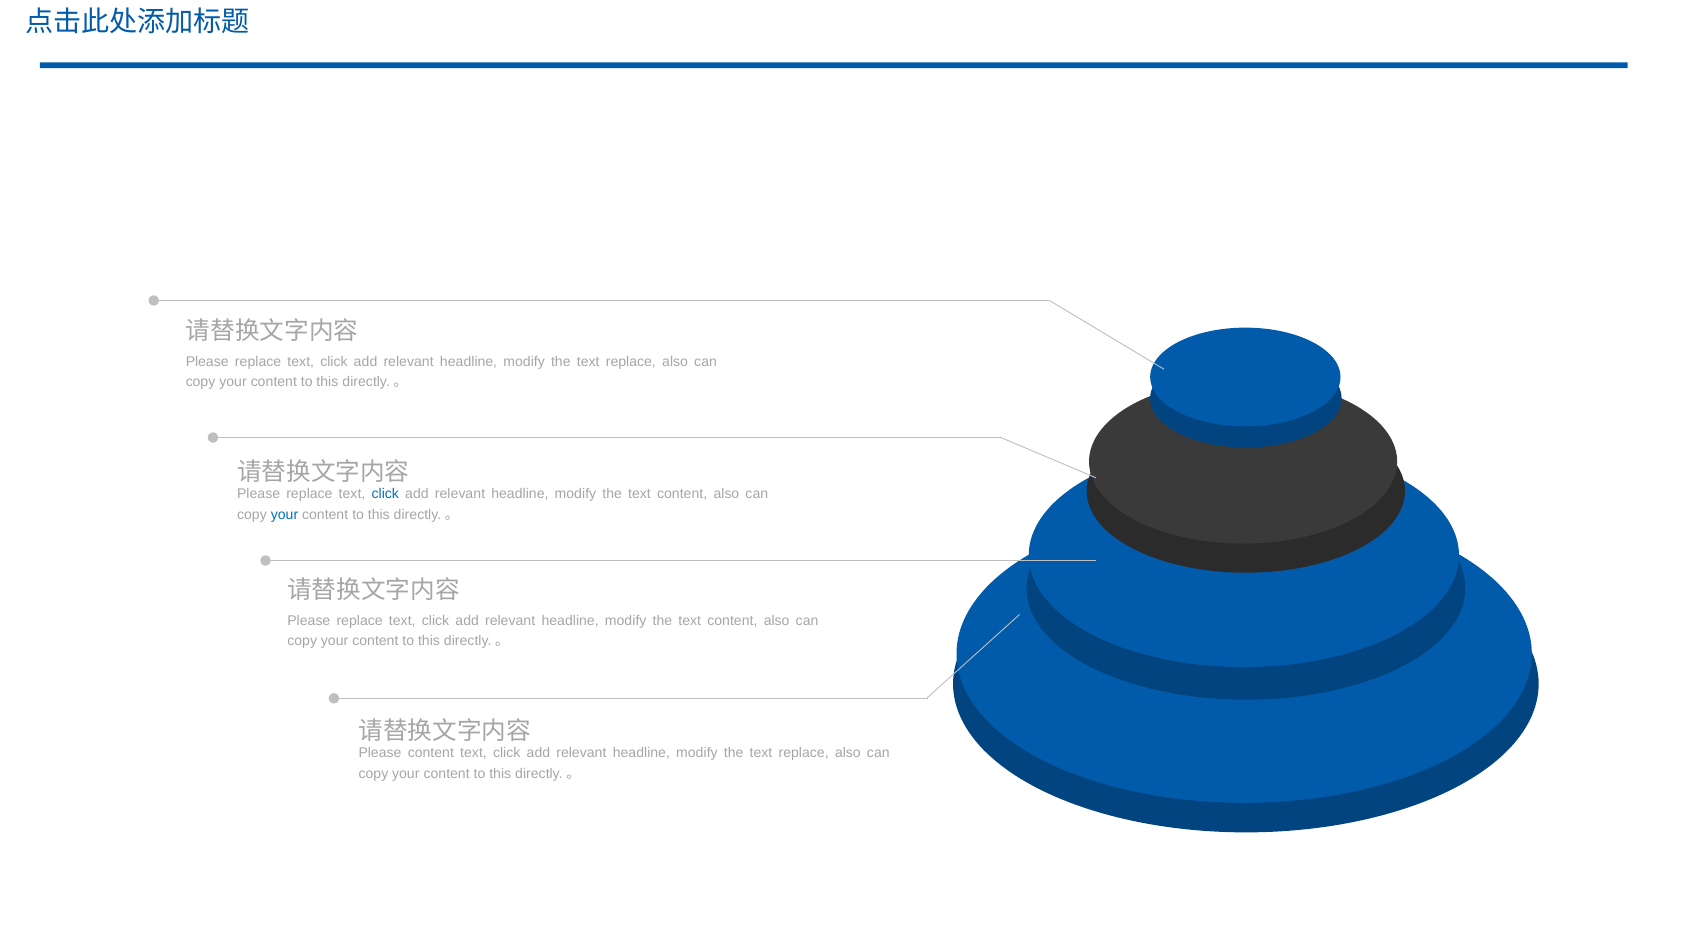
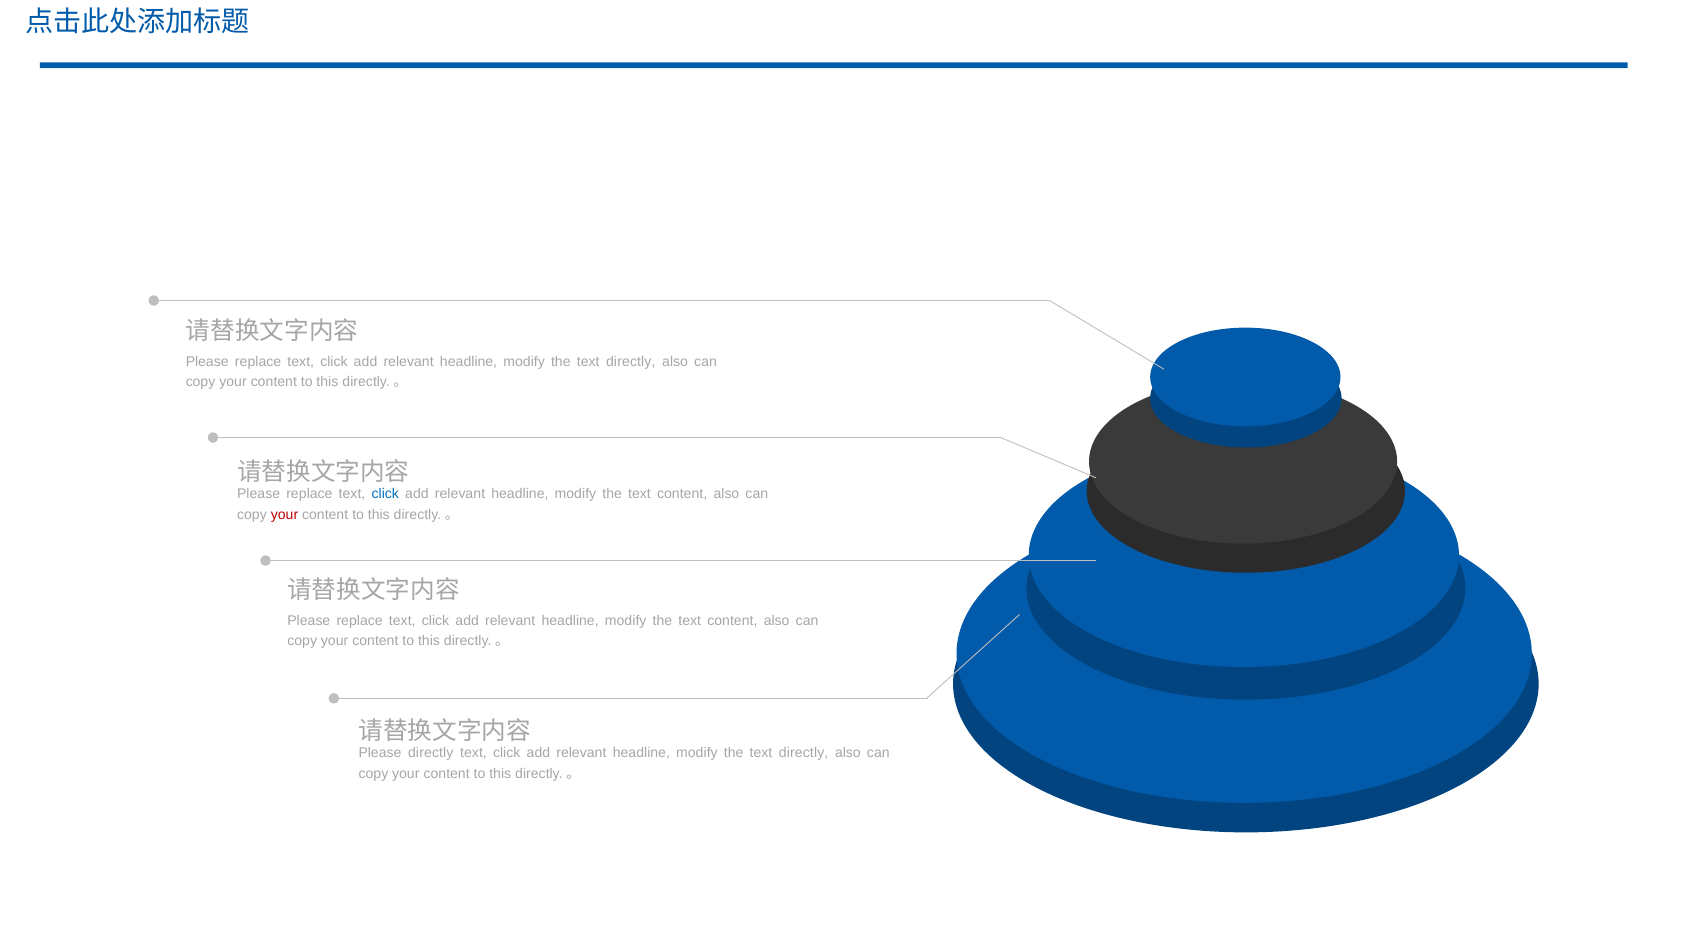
replace at (631, 362): replace -> directly
your at (284, 514) colour: blue -> red
Please content: content -> directly
replace at (804, 753): replace -> directly
